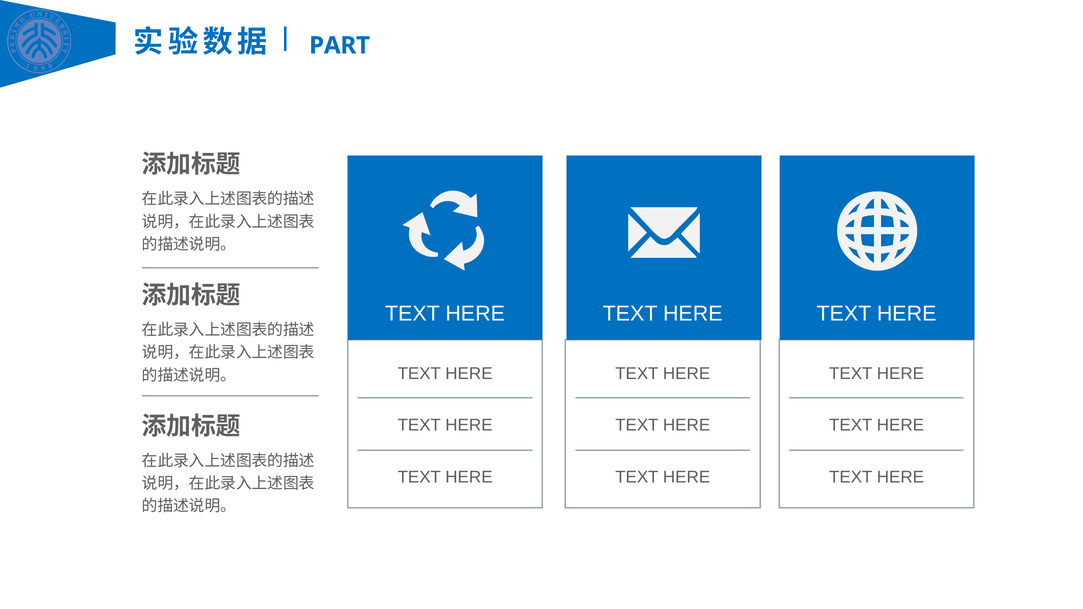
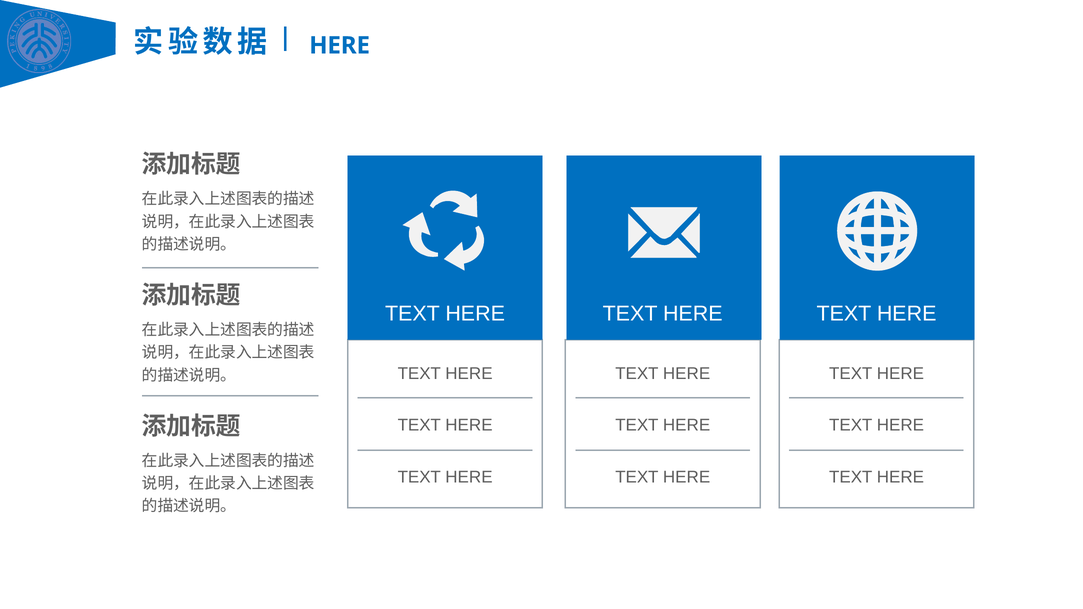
PART at (340, 45): PART -> HERE
